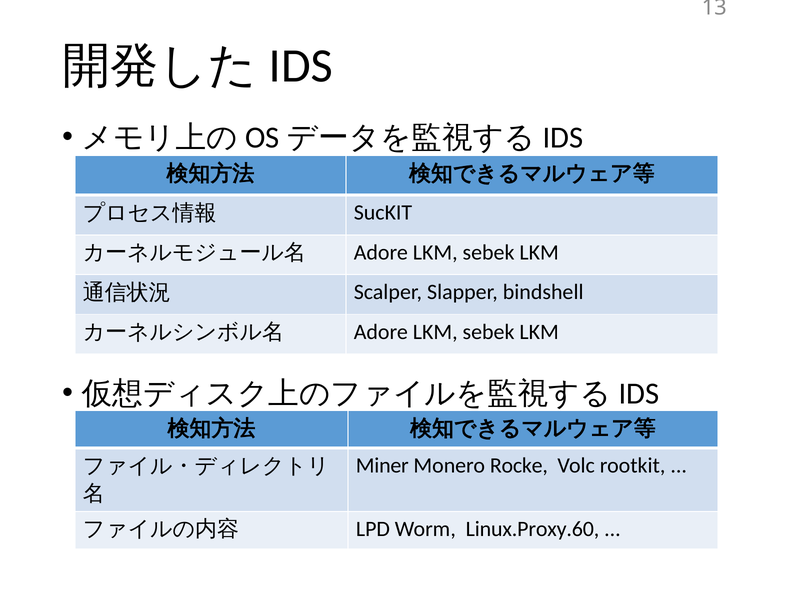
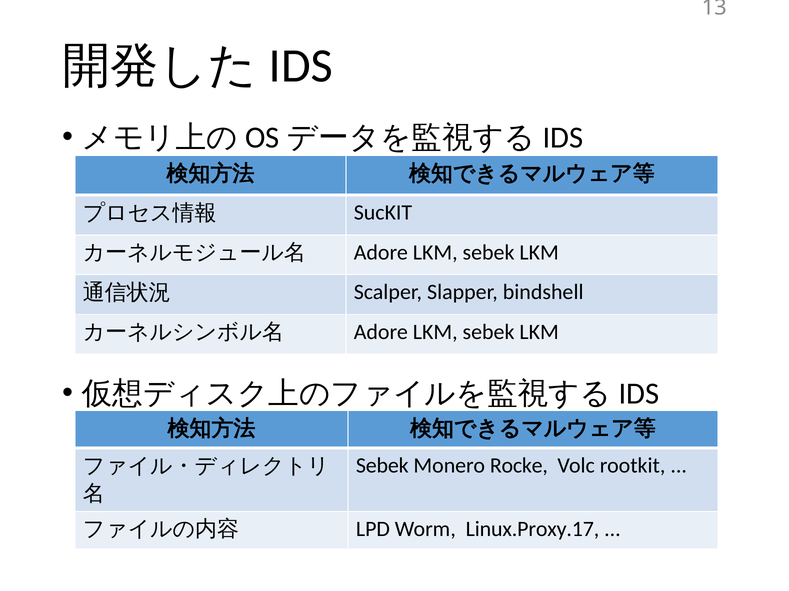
Miner at (382, 466): Miner -> Sebek
Linux.Proxy.60: Linux.Proxy.60 -> Linux.Proxy.17
